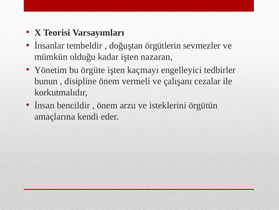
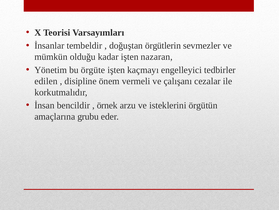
bunun: bunun -> edilen
önem at (107, 105): önem -> örnek
kendi: kendi -> grubu
